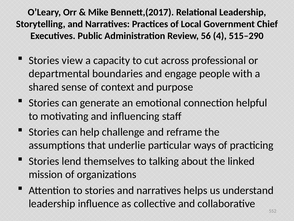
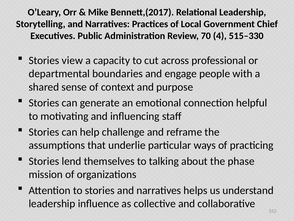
56: 56 -> 70
515–290: 515–290 -> 515–330
linked: linked -> phase
